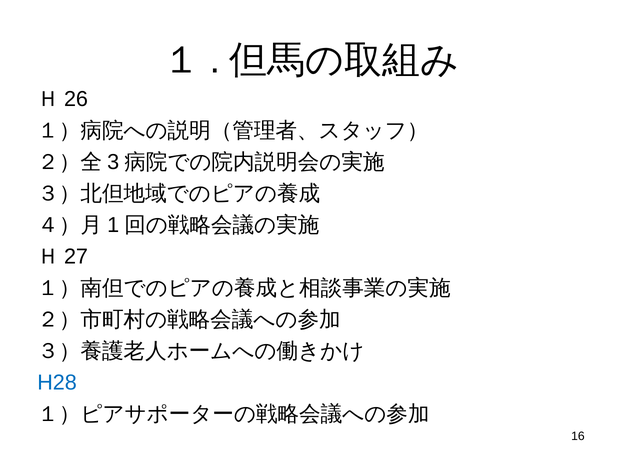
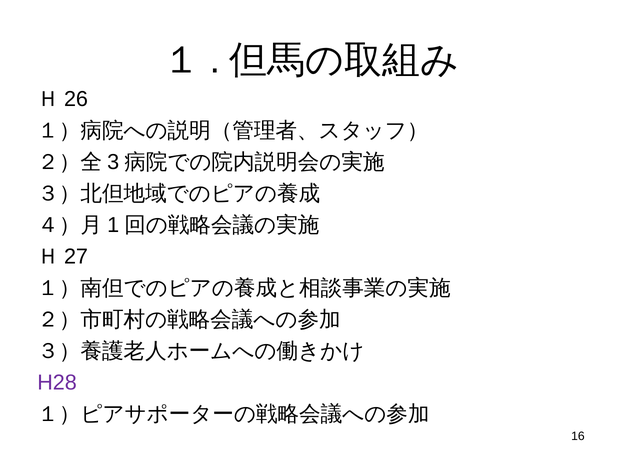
H28 colour: blue -> purple
